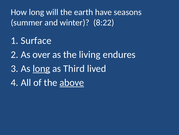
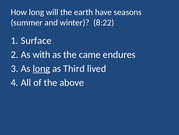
over: over -> with
living: living -> came
above underline: present -> none
